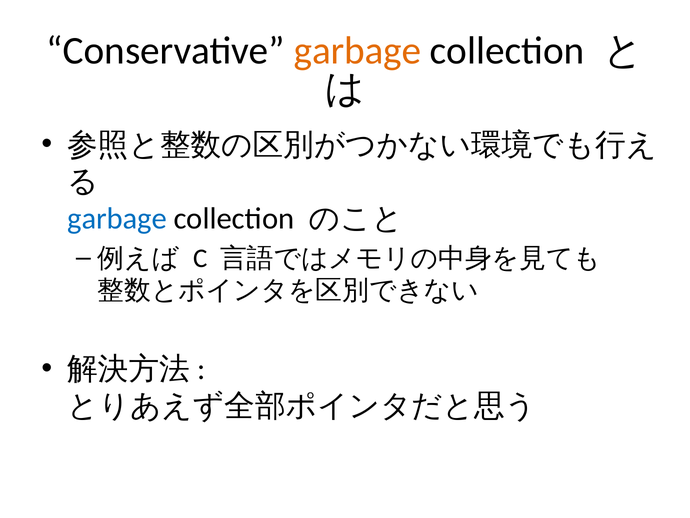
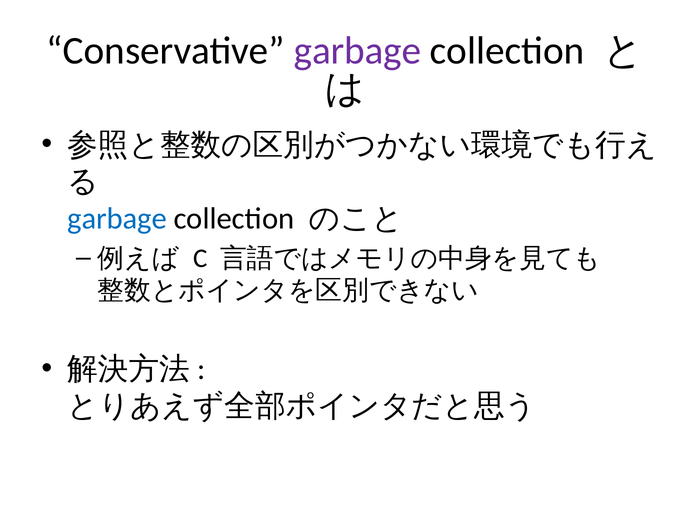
garbage at (357, 51) colour: orange -> purple
